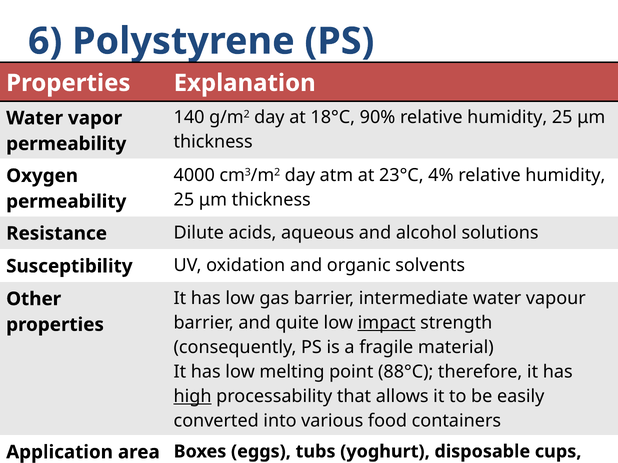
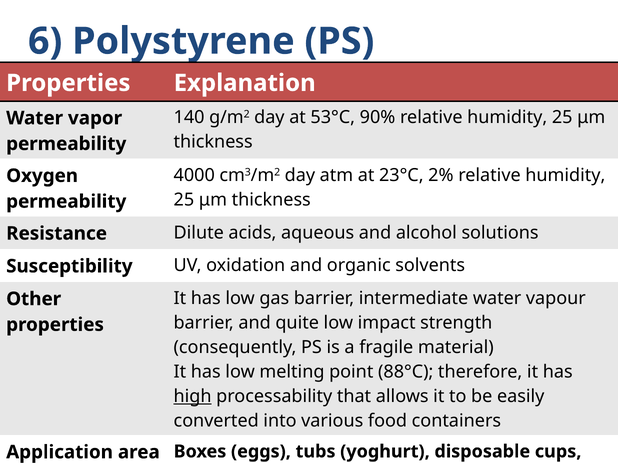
18°C: 18°C -> 53°C
4%: 4% -> 2%
impact underline: present -> none
